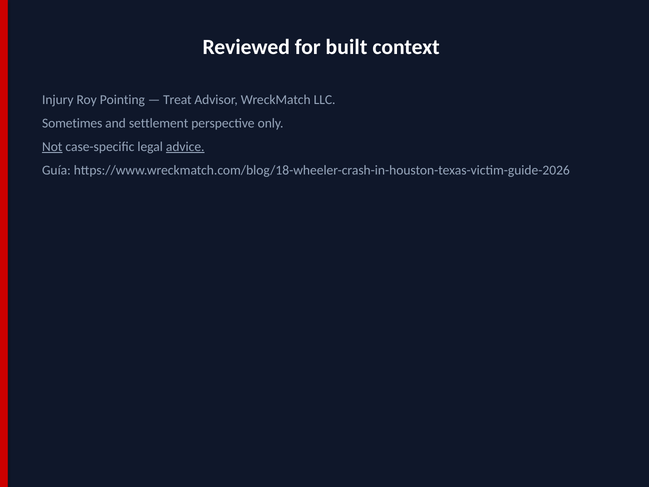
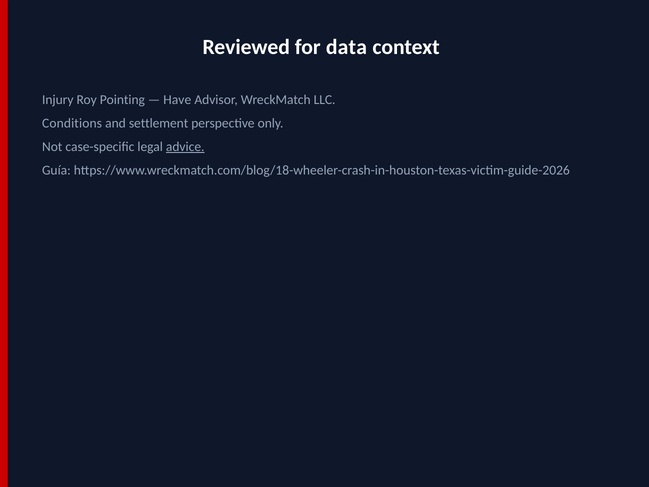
built: built -> data
Treat: Treat -> Have
Sometimes: Sometimes -> Conditions
Not underline: present -> none
